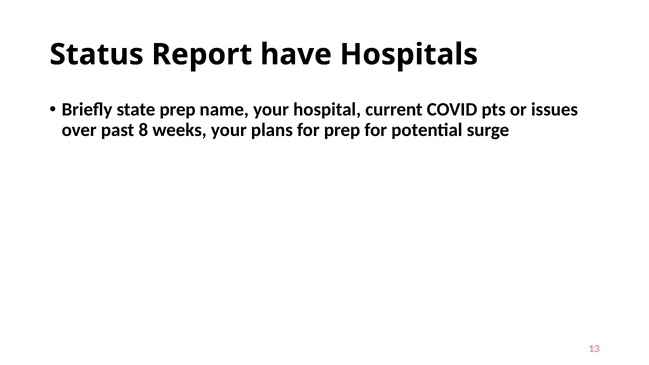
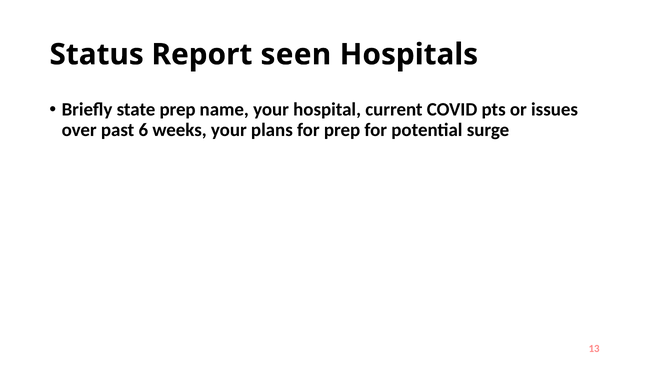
have: have -> seen
8: 8 -> 6
